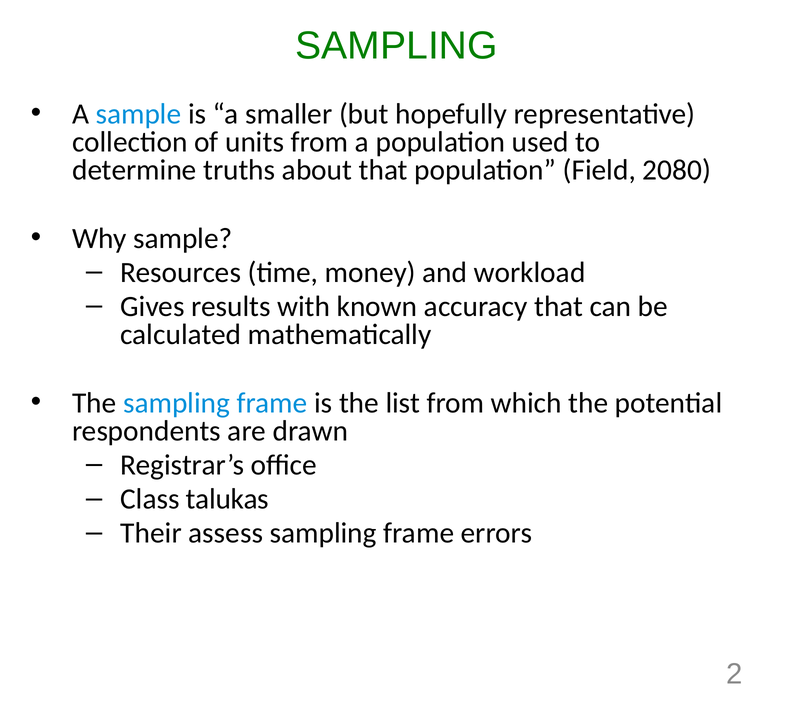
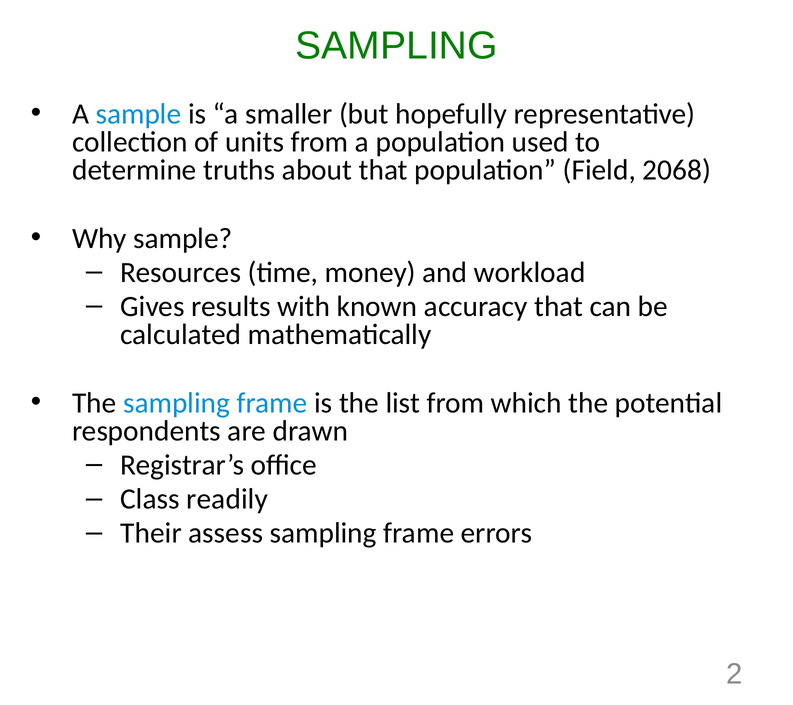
2080: 2080 -> 2068
talukas: talukas -> readily
